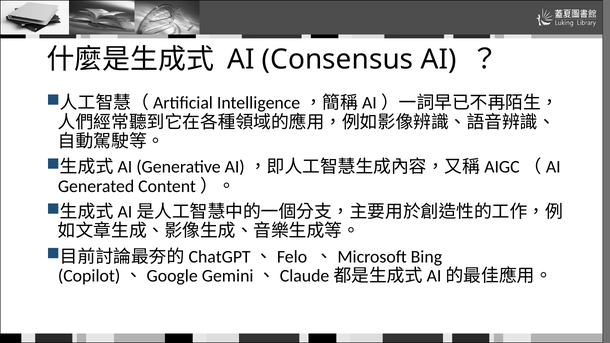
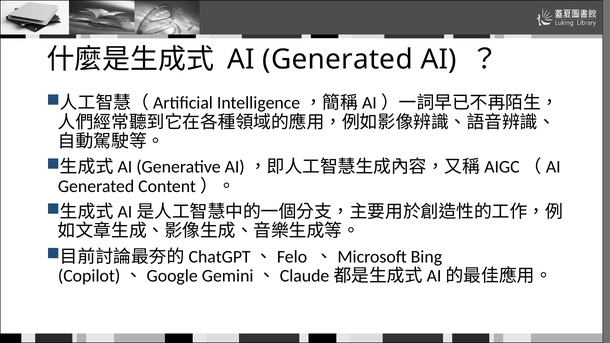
AI Consensus: Consensus -> Generated
